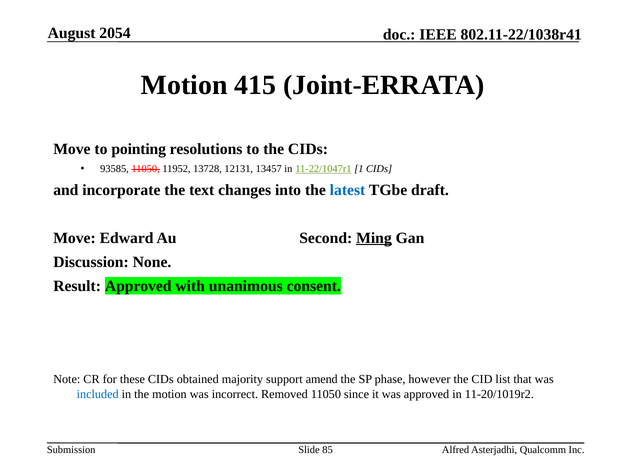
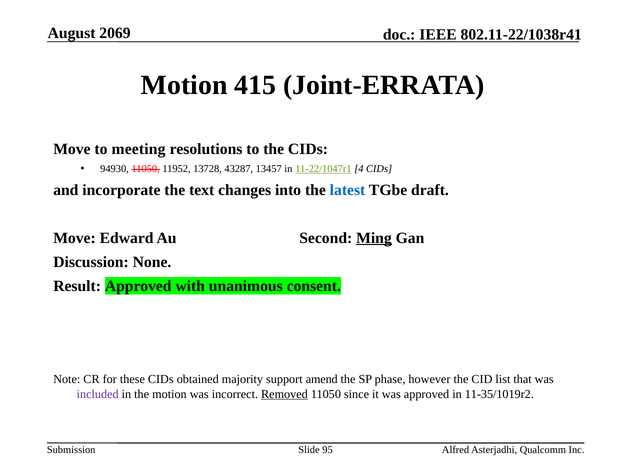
2054: 2054 -> 2069
pointing: pointing -> meeting
93585: 93585 -> 94930
12131: 12131 -> 43287
1: 1 -> 4
included colour: blue -> purple
Removed underline: none -> present
11-20/1019r2: 11-20/1019r2 -> 11-35/1019r2
85: 85 -> 95
